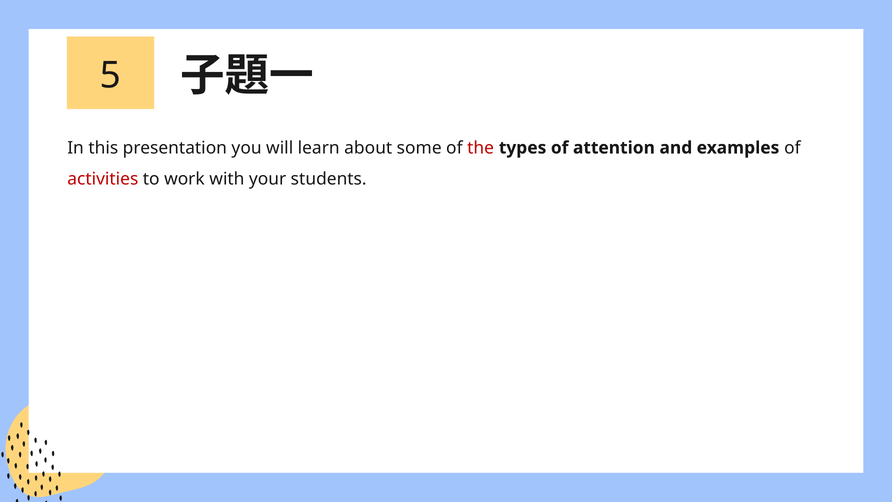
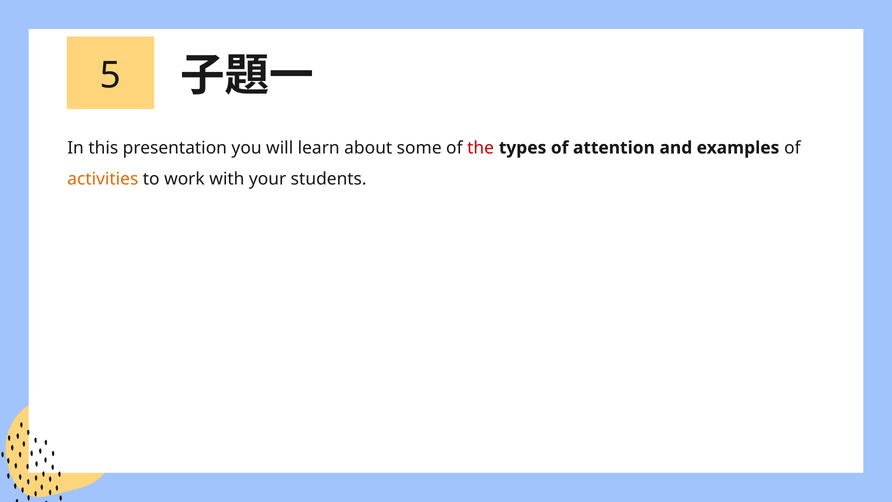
activities colour: red -> orange
